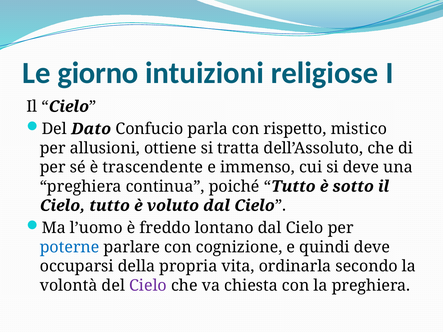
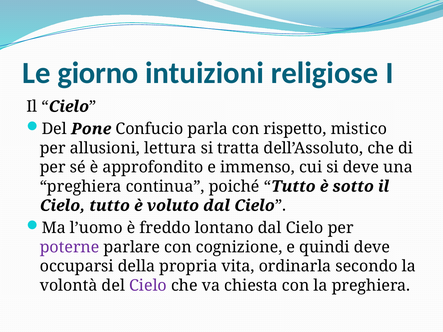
Dato: Dato -> Pone
ottiene: ottiene -> lettura
trascendente: trascendente -> approfondito
poterne colour: blue -> purple
